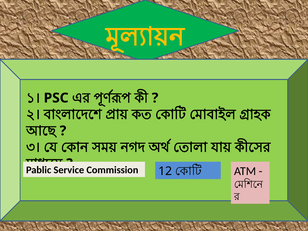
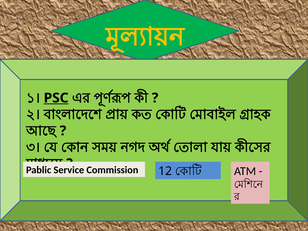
PSC underline: none -> present
